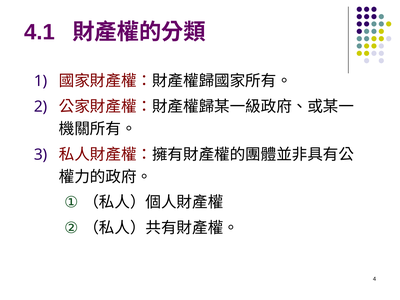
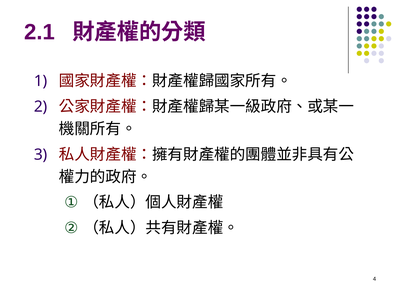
4.1: 4.1 -> 2.1
